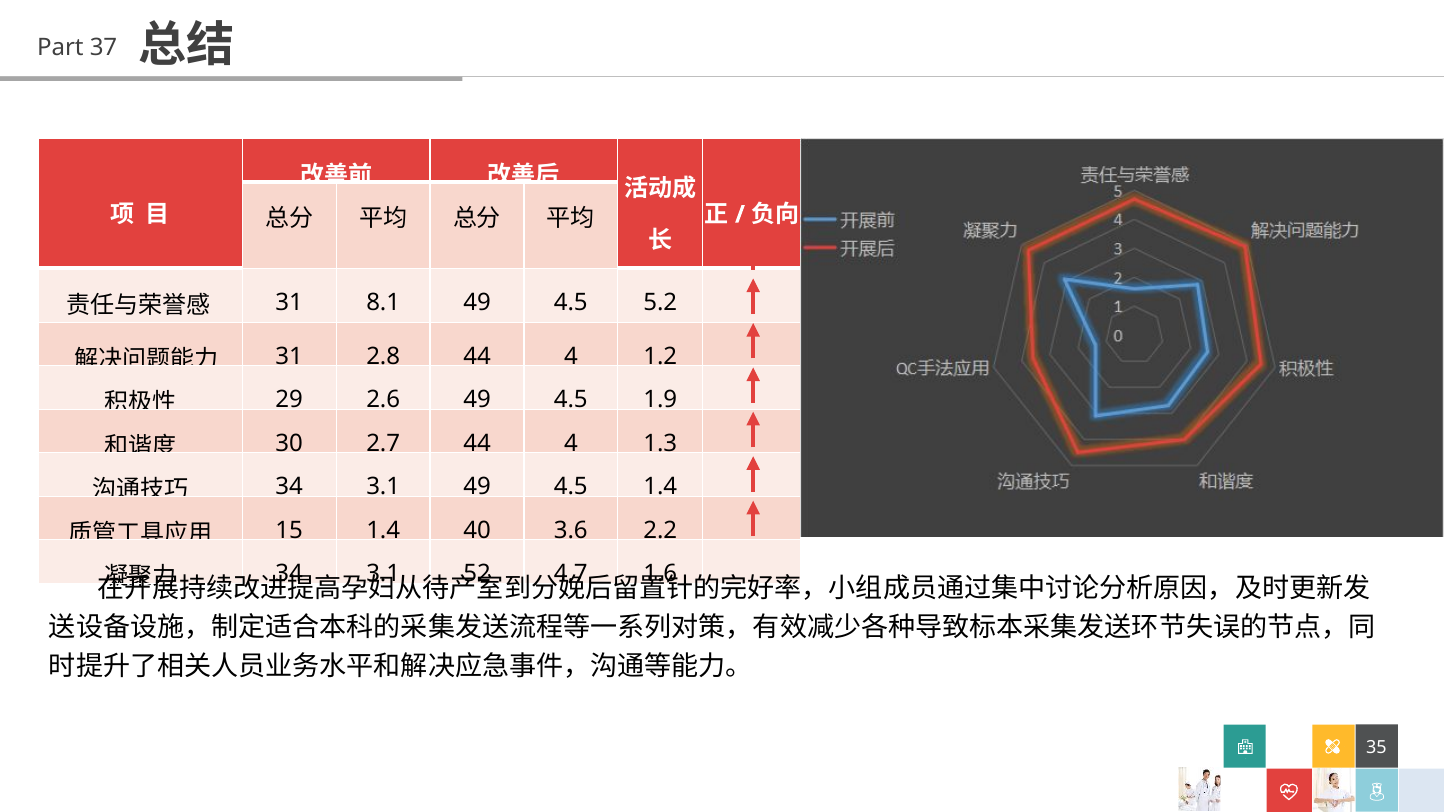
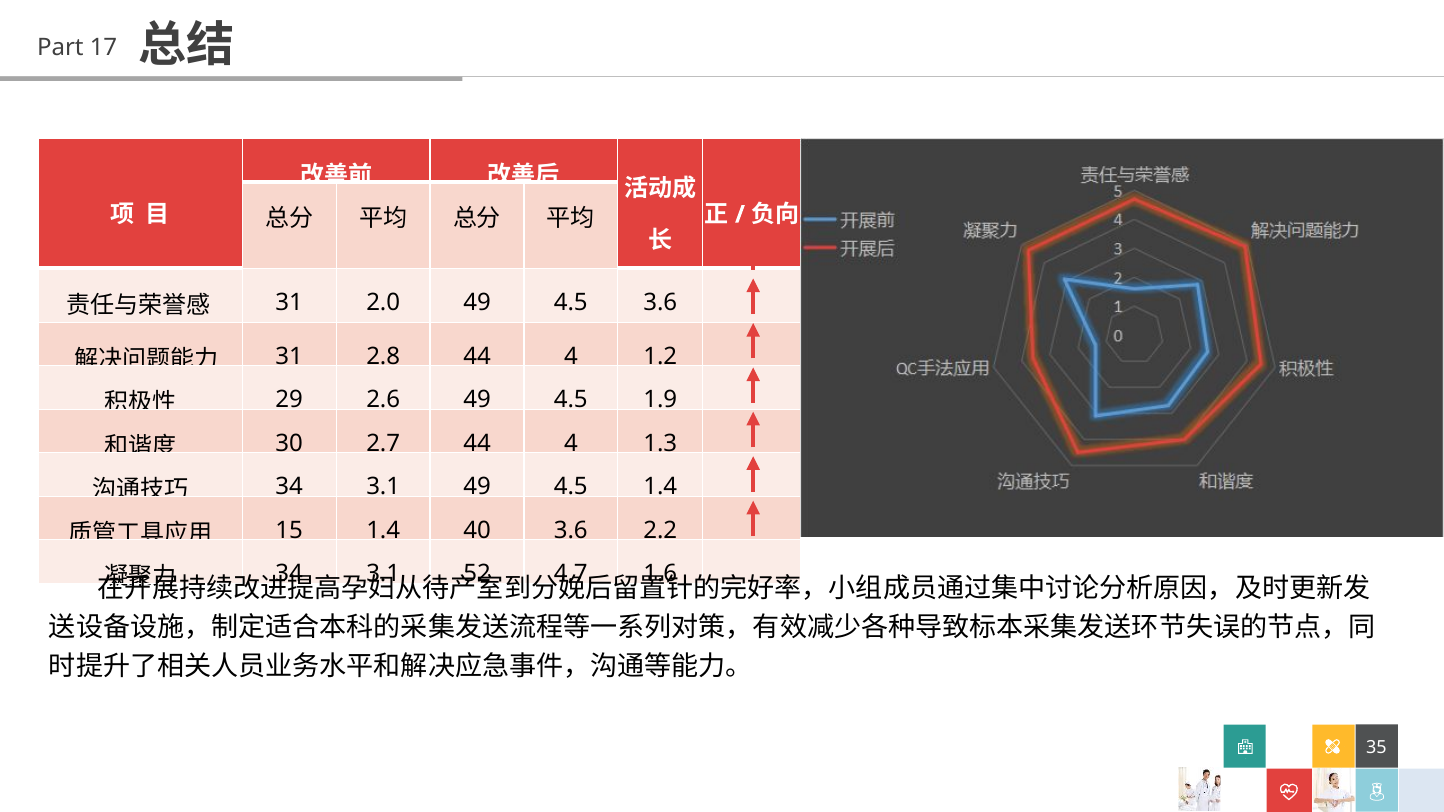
37: 37 -> 17
8.1: 8.1 -> 2.0
4.5 5.2: 5.2 -> 3.6
